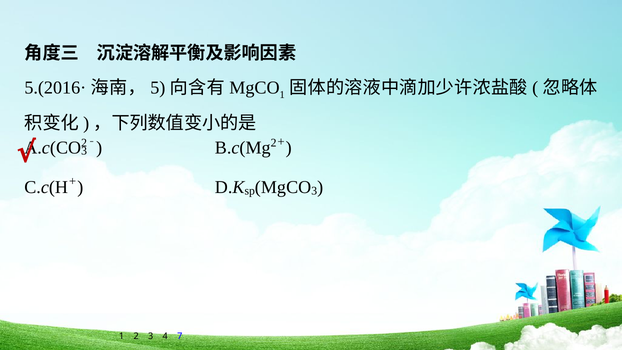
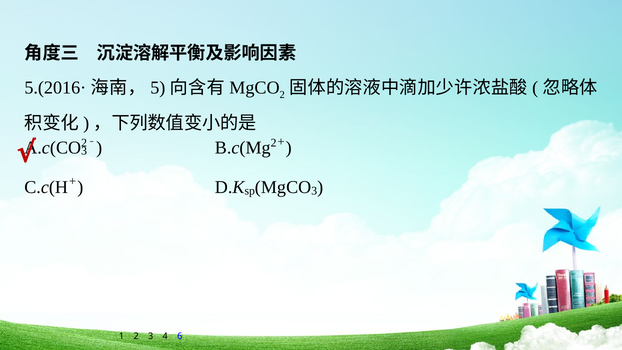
1 at (282, 95): 1 -> 2
7: 7 -> 6
